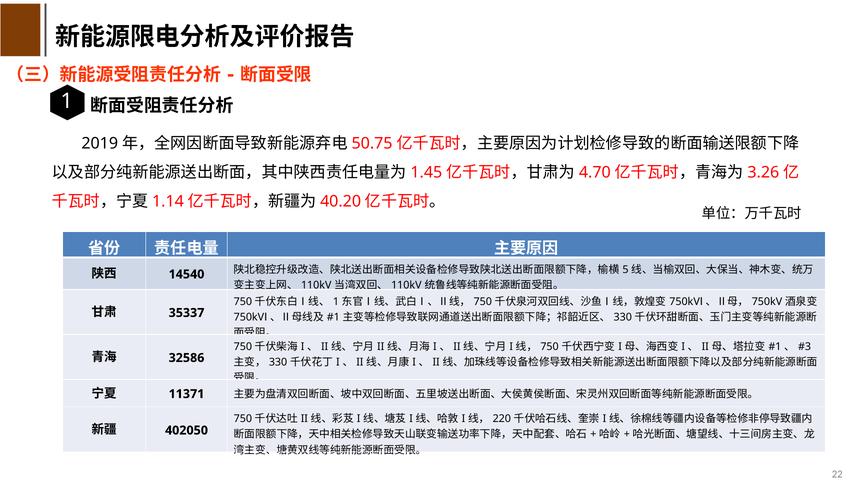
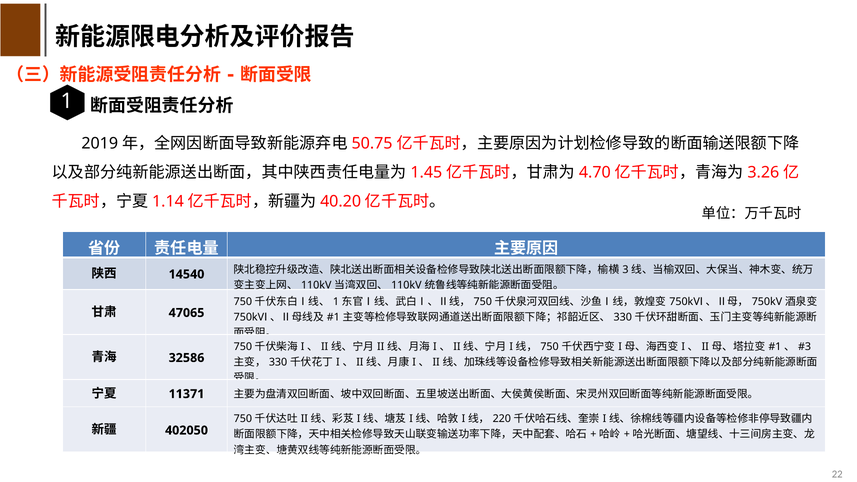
5: 5 -> 3
35337: 35337 -> 47065
